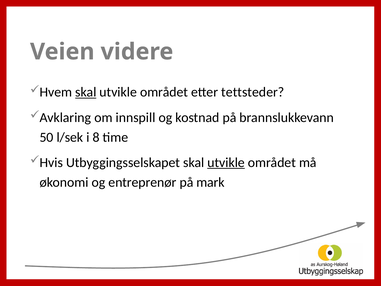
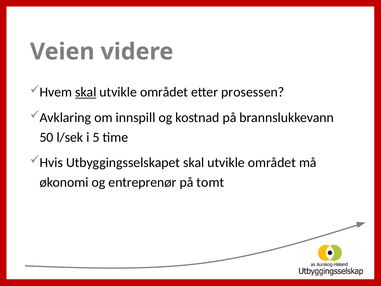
tettsteder: tettsteder -> prosessen
8: 8 -> 5
utvikle at (226, 162) underline: present -> none
mark: mark -> tomt
